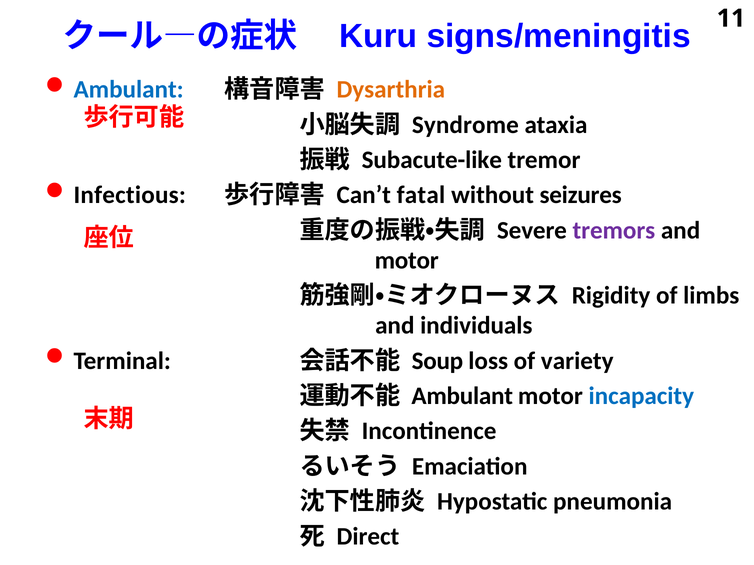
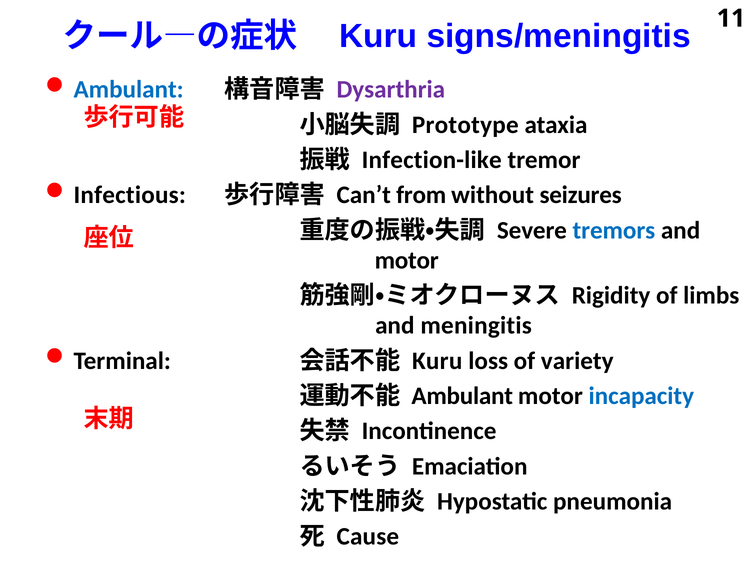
Dysarthria colour: orange -> purple
Syndrome: Syndrome -> Prototype
Subacute-like: Subacute-like -> Infection-like
fatal: fatal -> from
tremors colour: purple -> blue
individuals: individuals -> meningitis
Soup at (437, 361): Soup -> Kuru
Direct: Direct -> Cause
